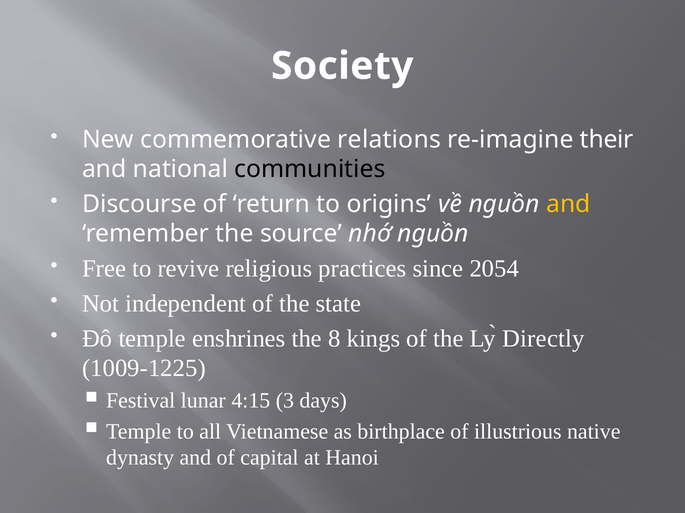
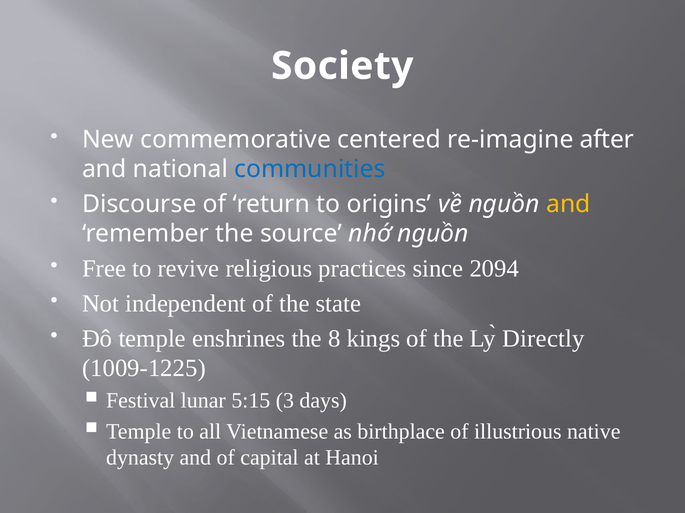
relations: relations -> centered
their: their -> after
communities colour: black -> blue
2054: 2054 -> 2094
4:15: 4:15 -> 5:15
